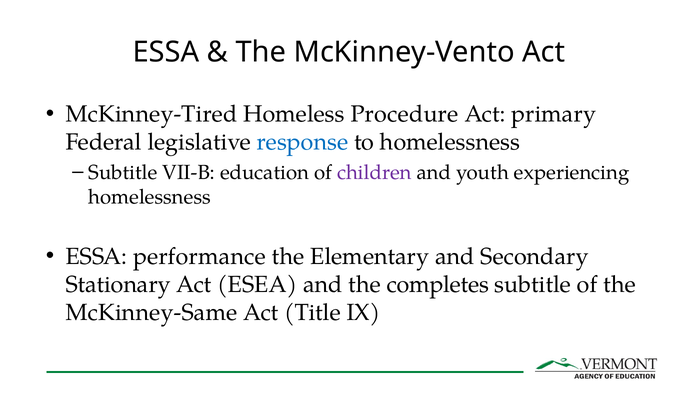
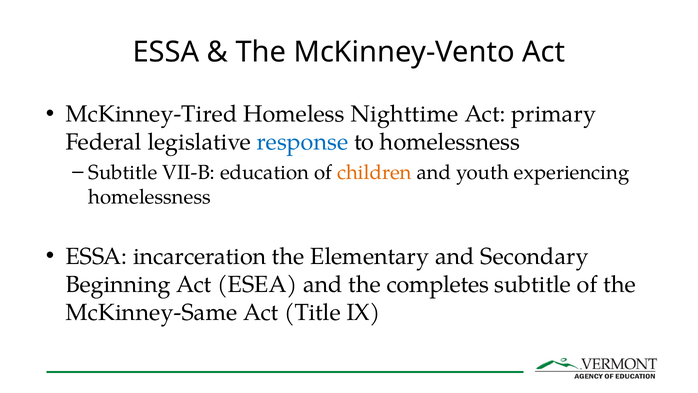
Procedure: Procedure -> Nighttime
children colour: purple -> orange
performance: performance -> incarceration
Stationary: Stationary -> Beginning
